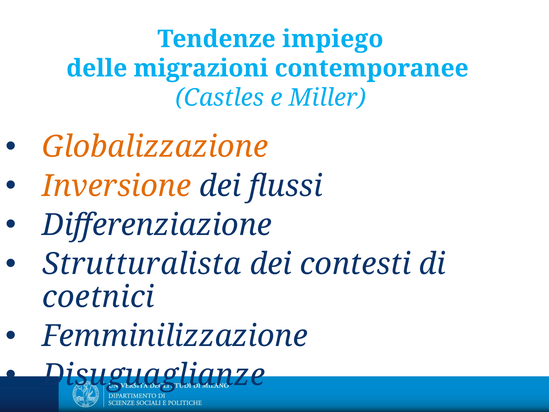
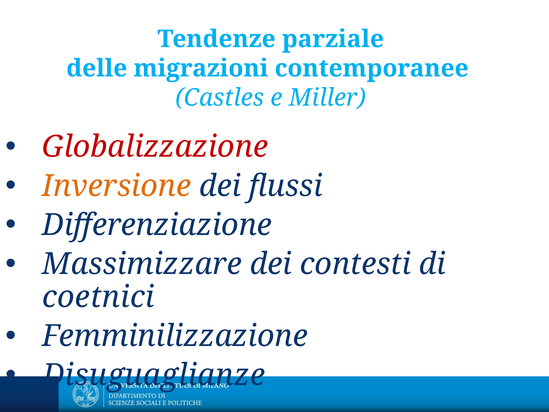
impiego: impiego -> parziale
Globalizzazione colour: orange -> red
Strutturalista: Strutturalista -> Massimizzare
